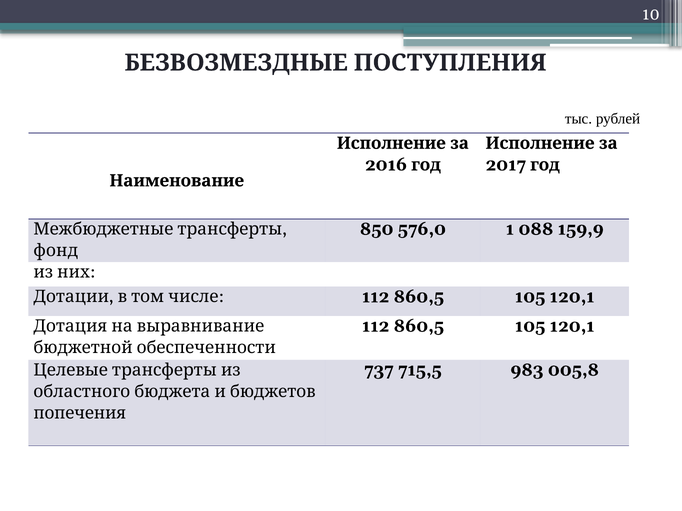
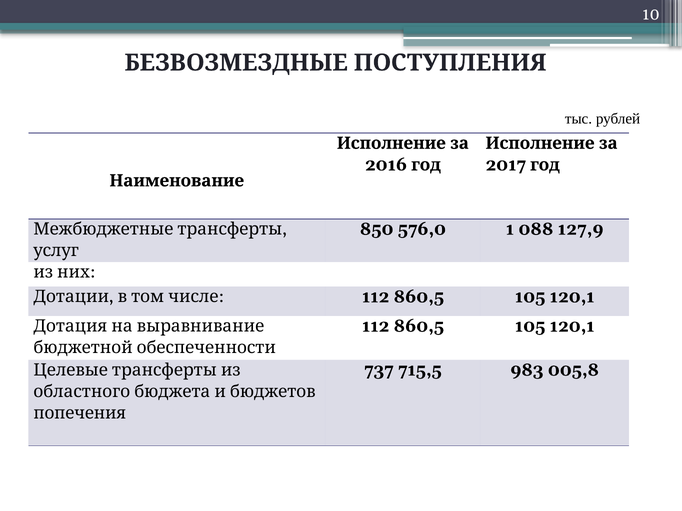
159,9: 159,9 -> 127,9
фонд: фонд -> услуг
